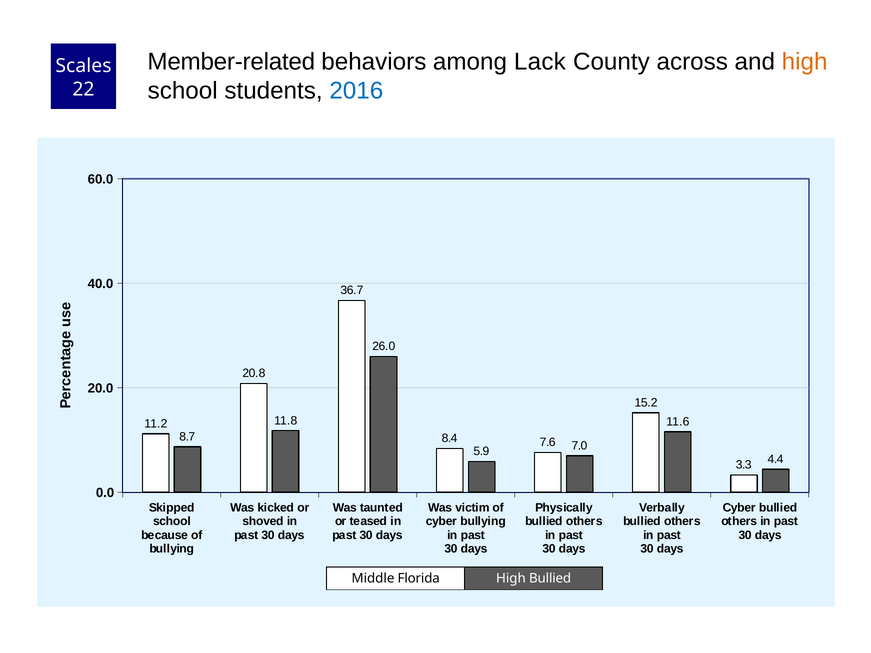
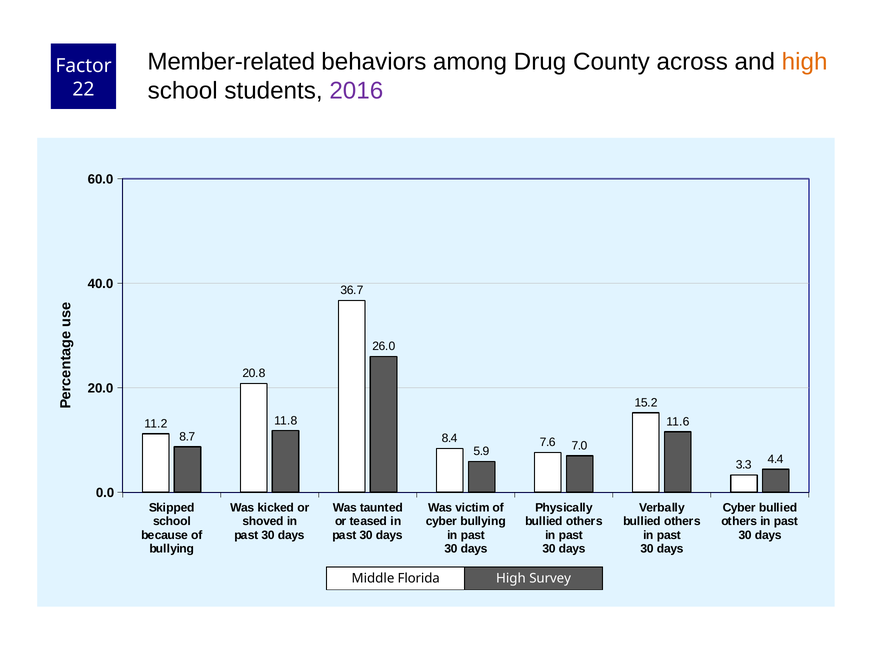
Lack: Lack -> Drug
Scales: Scales -> Factor
2016 colour: blue -> purple
High Bullied: Bullied -> Survey
